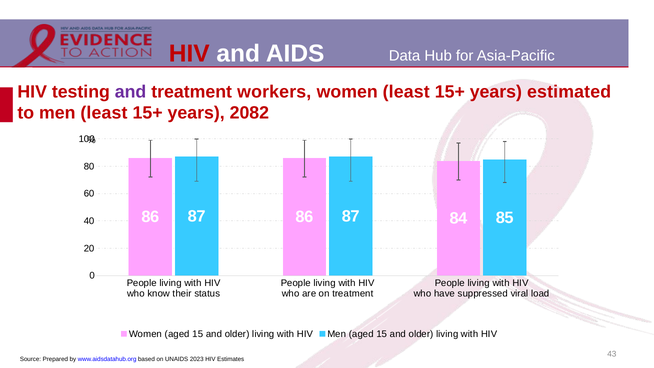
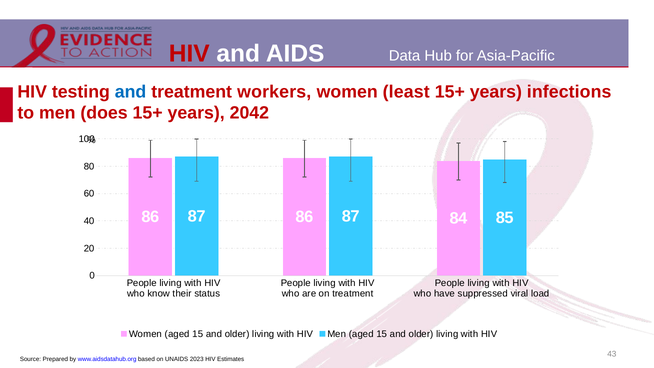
and at (131, 92) colour: purple -> blue
estimated: estimated -> infections
men least: least -> does
2082: 2082 -> 2042
